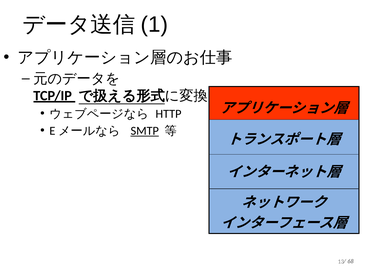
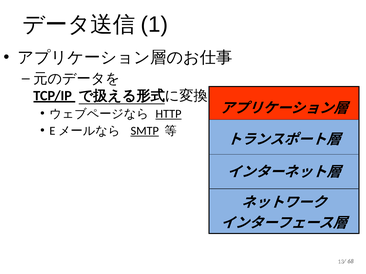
HTTP underline: none -> present
